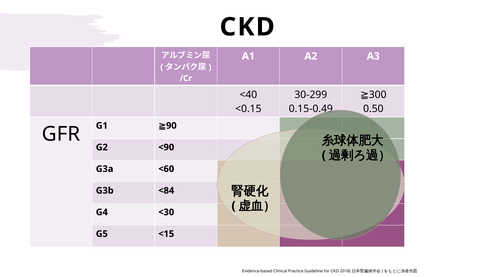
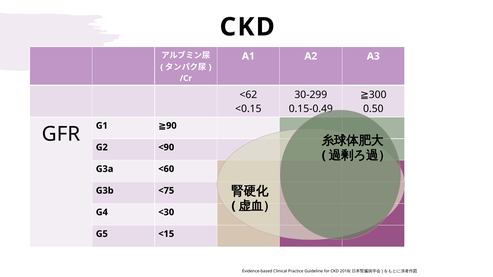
<40: <40 -> <62
<84: <84 -> <75
